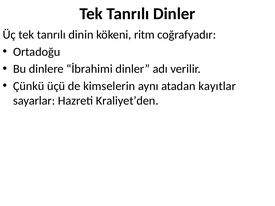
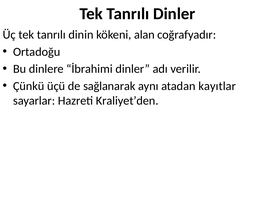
ritm: ritm -> alan
kimselerin: kimselerin -> sağlanarak
